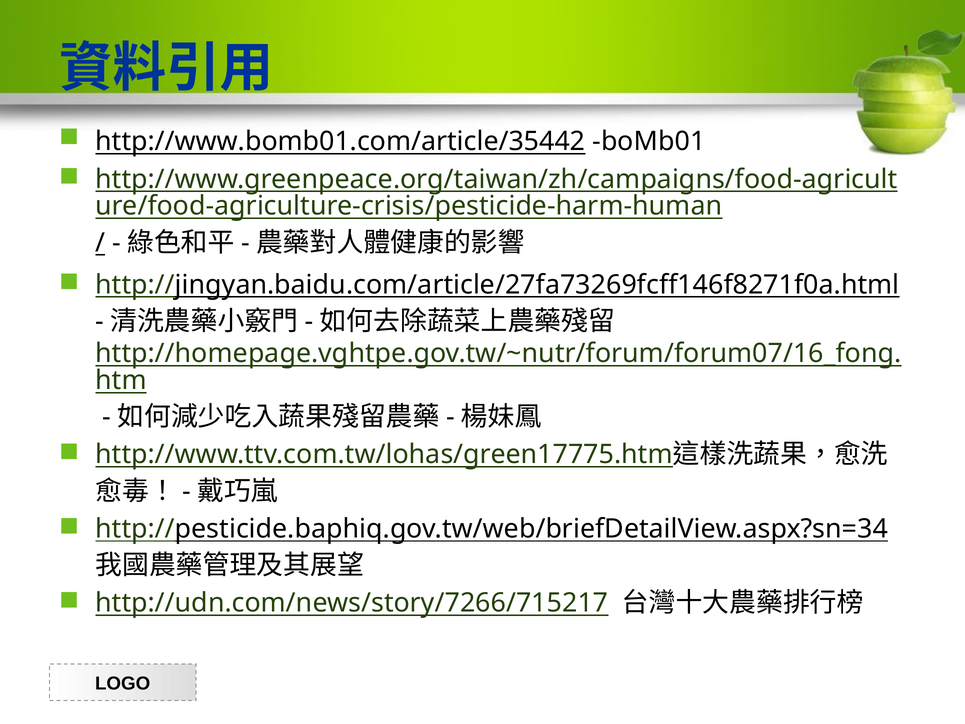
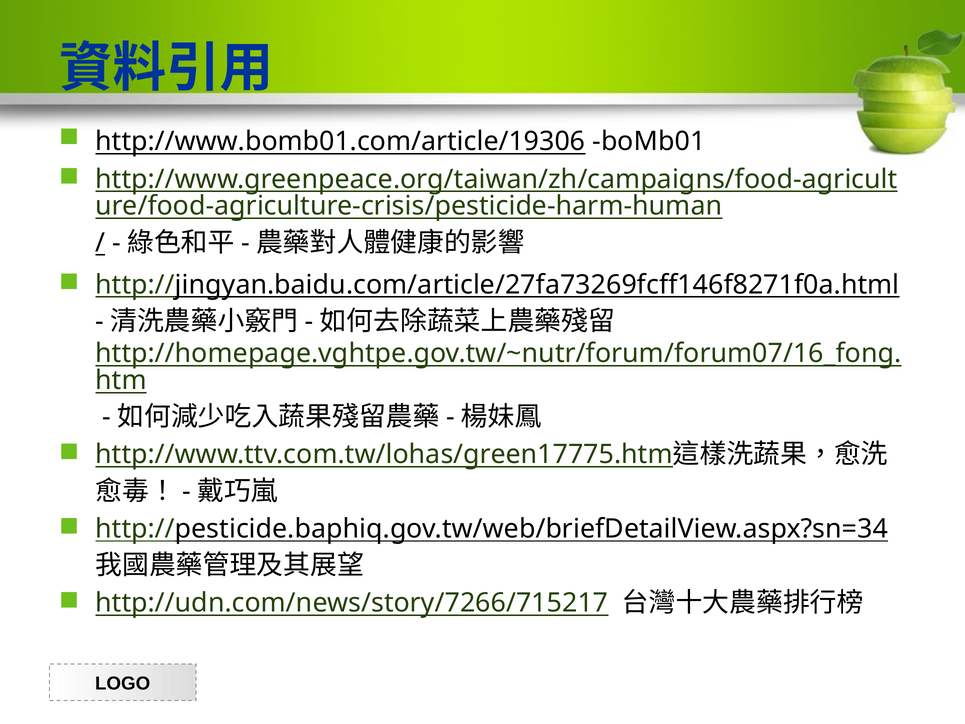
http://www.bomb01.com/article/35442: http://www.bomb01.com/article/35442 -> http://www.bomb01.com/article/19306
